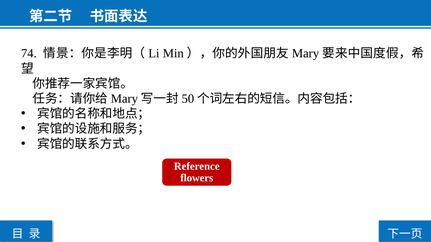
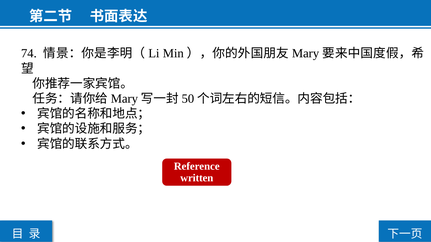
flowers: flowers -> written
